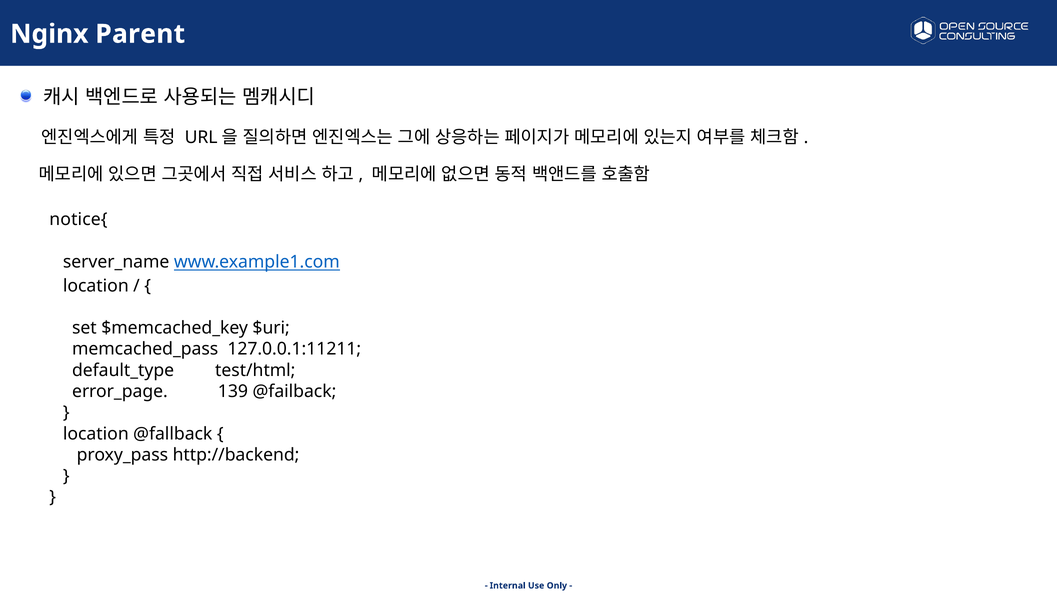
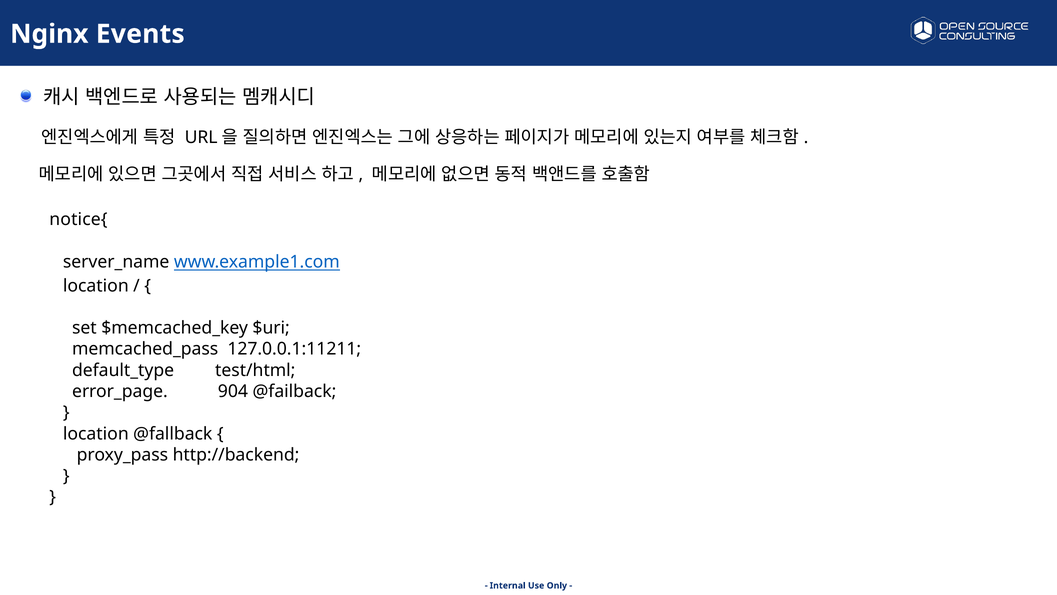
Parent: Parent -> Events
139: 139 -> 904
